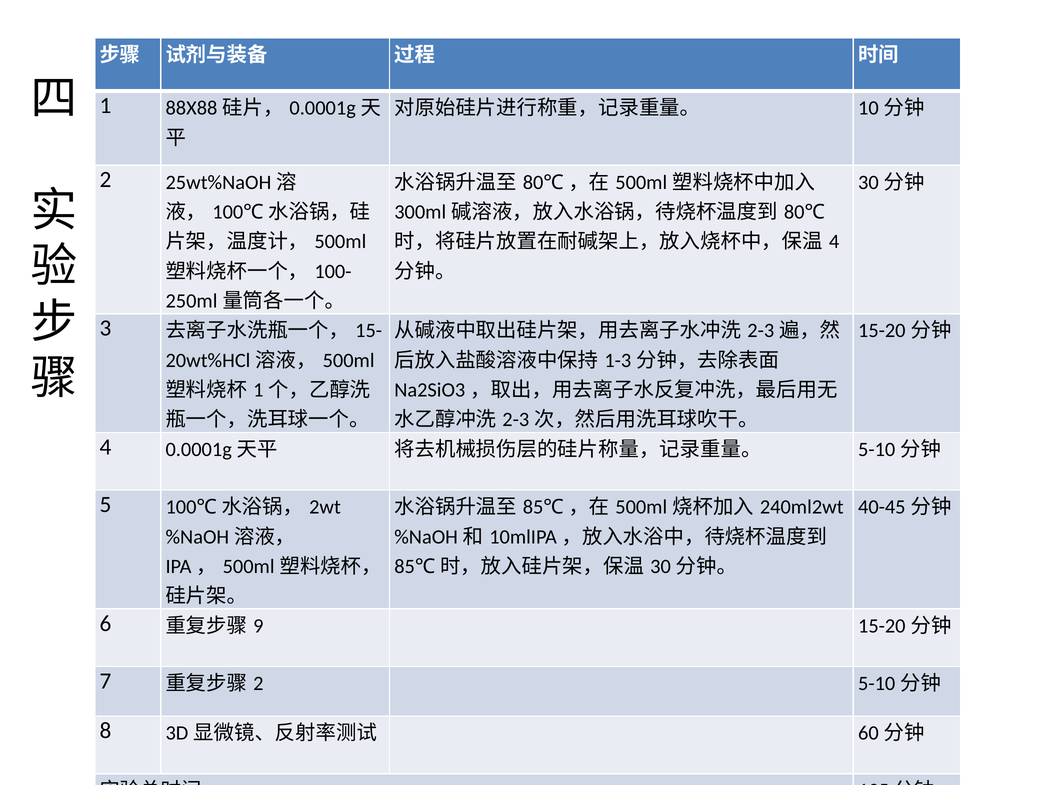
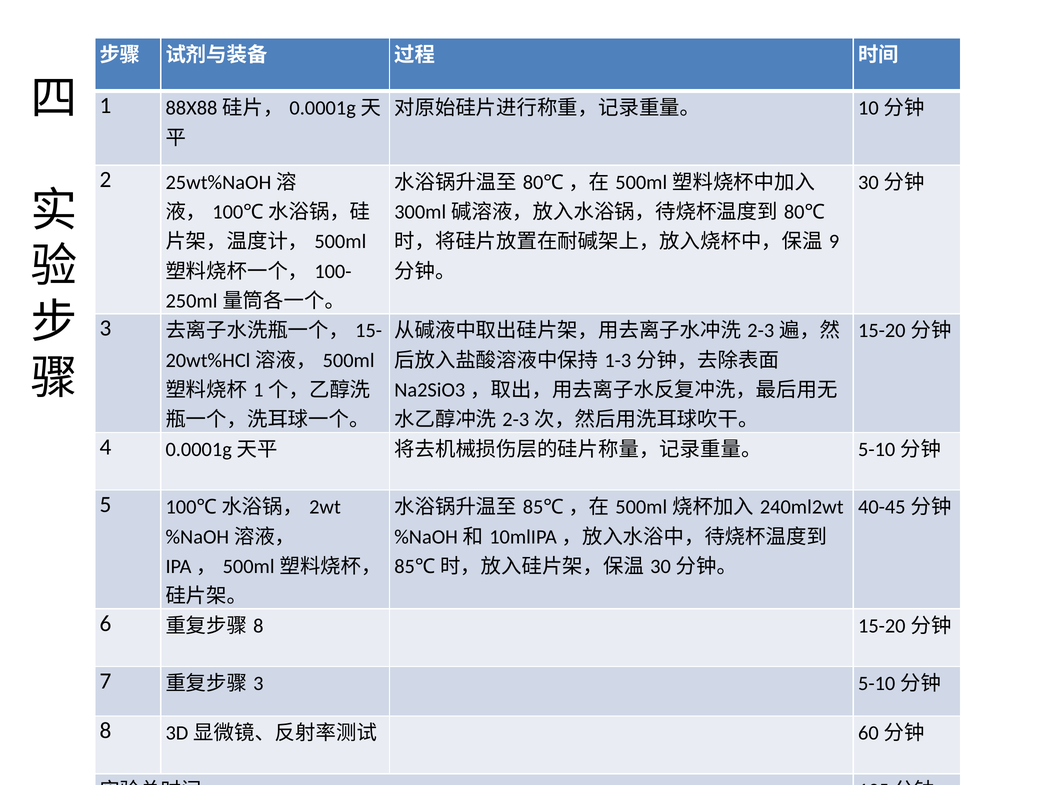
4 at (834, 242): 4 -> 9
9 at (258, 626): 9 -> 8
2 at (258, 684): 2 -> 3
